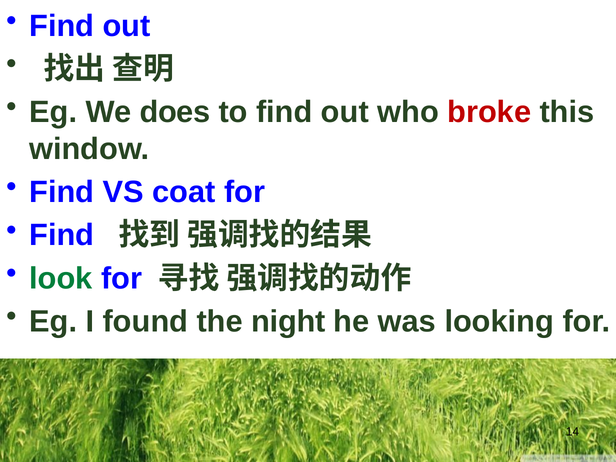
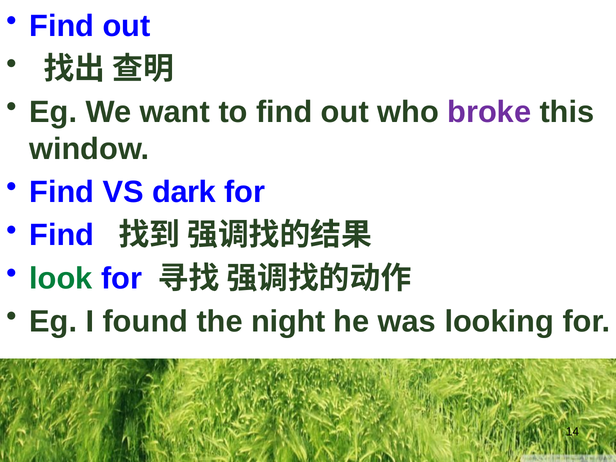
does: does -> want
broke colour: red -> purple
coat: coat -> dark
